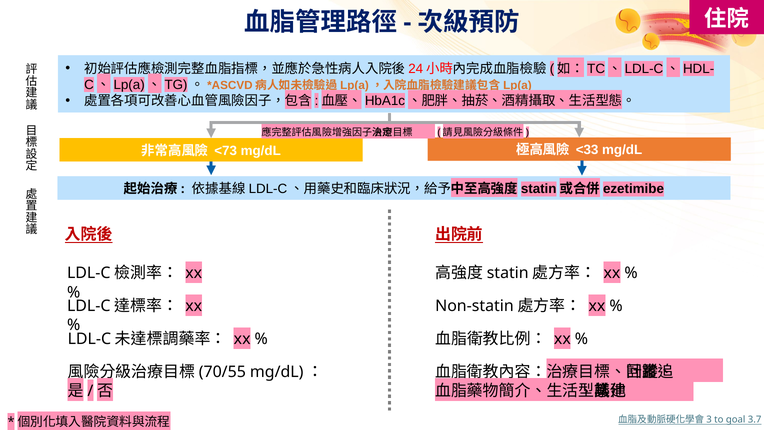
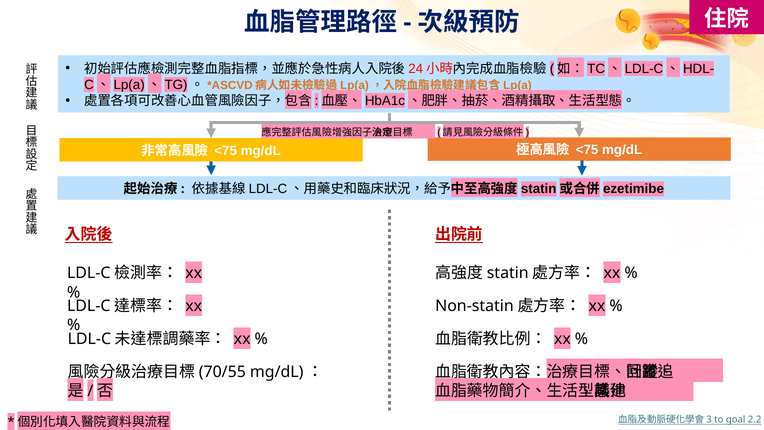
<73 at (226, 151): <73 -> <75
<33 at (587, 150): <33 -> <75
3.7: 3.7 -> 2.2
